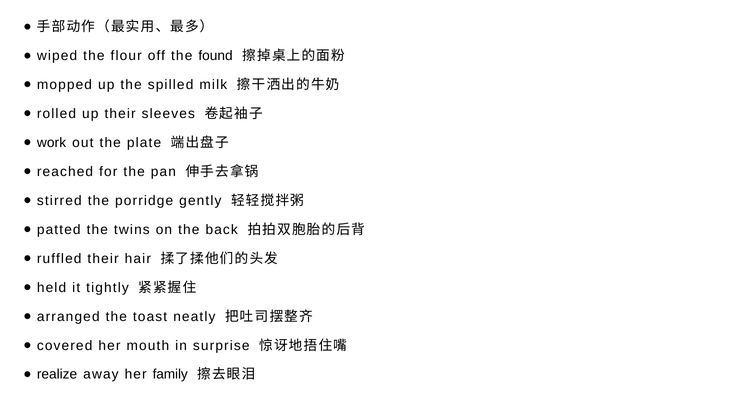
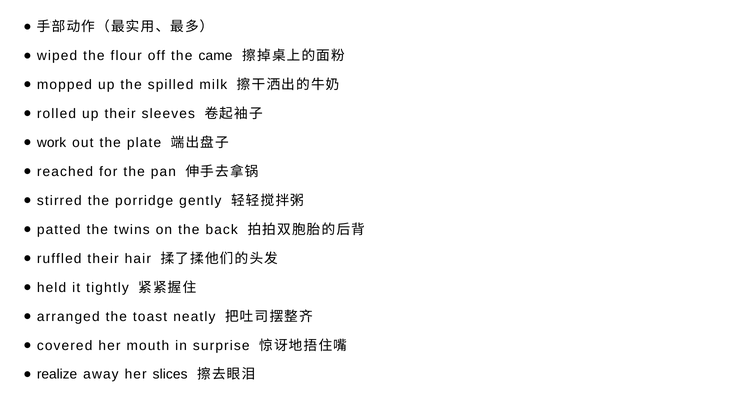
found: found -> came
family: family -> slices
